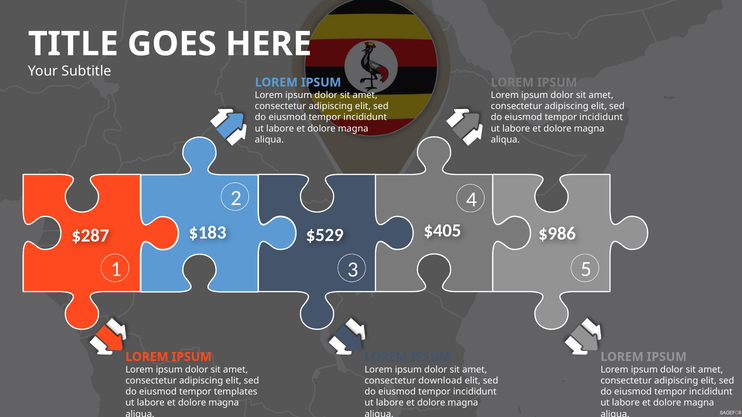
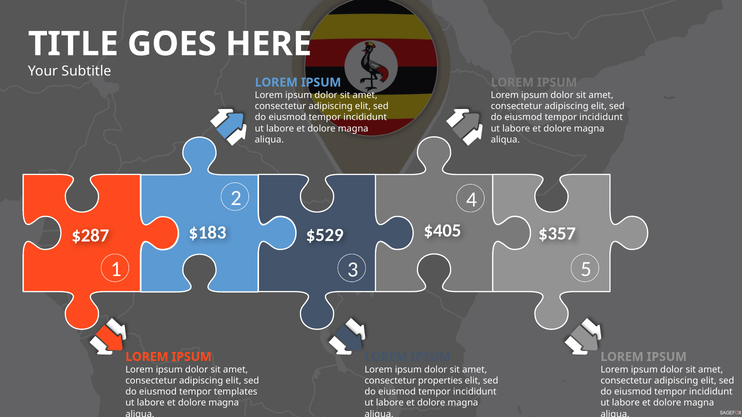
$986: $986 -> $357
download: download -> properties
